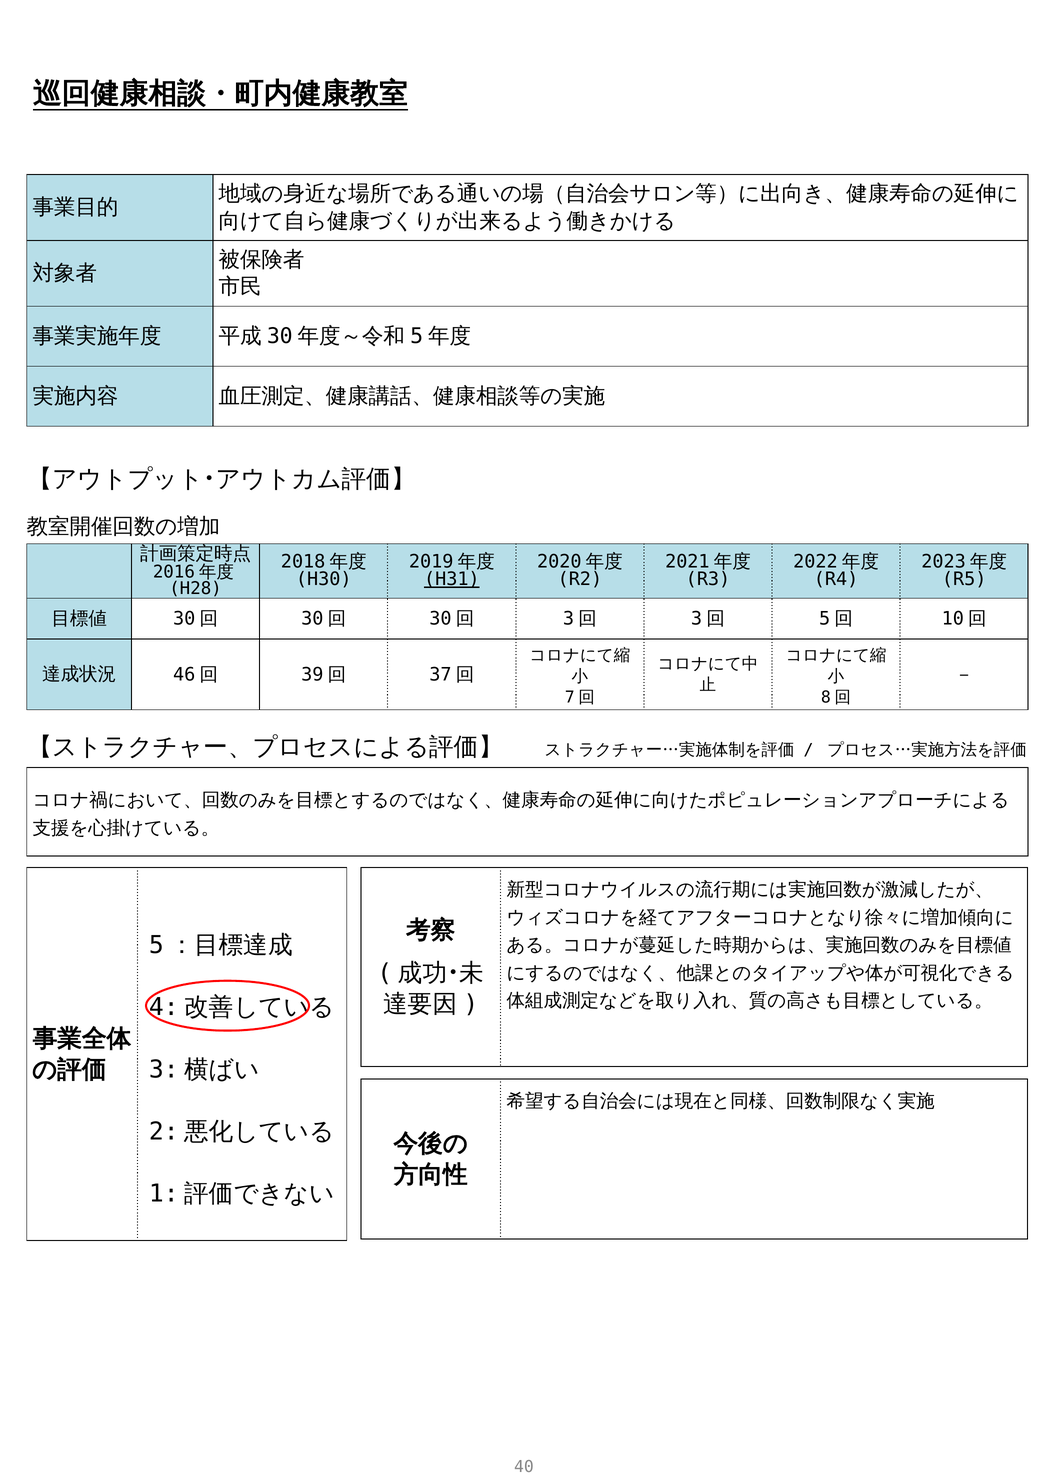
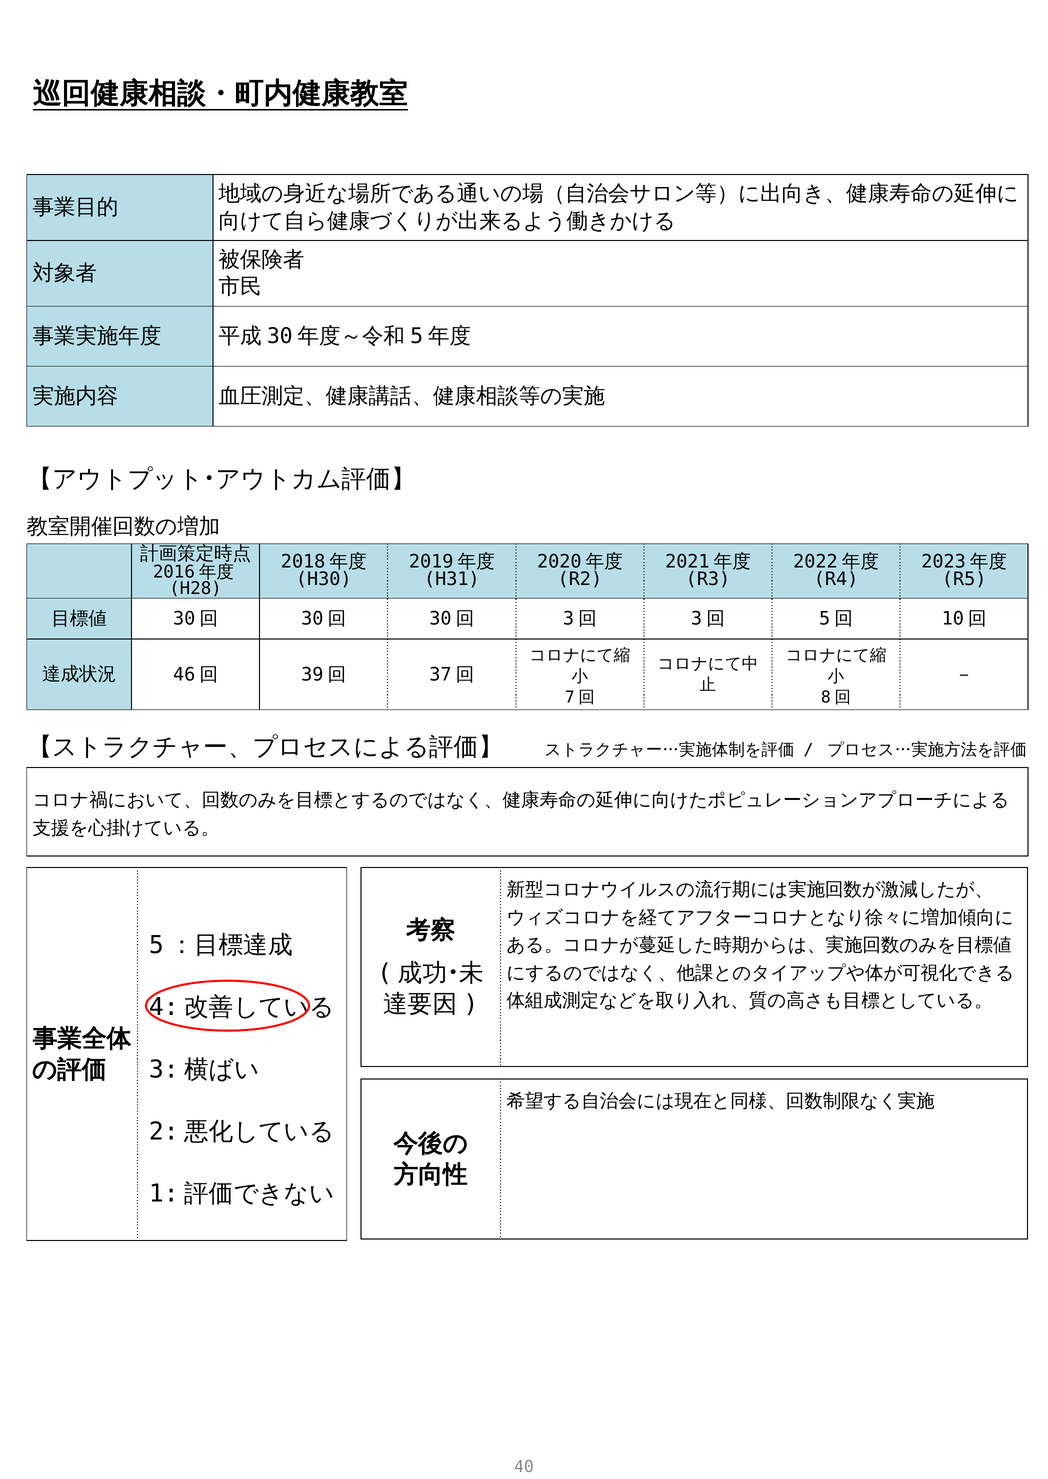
H31 underline: present -> none
